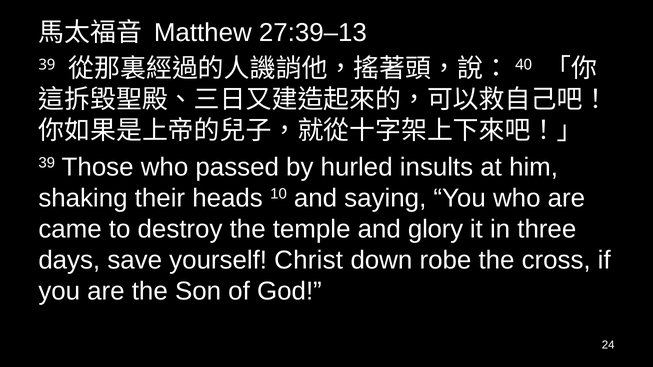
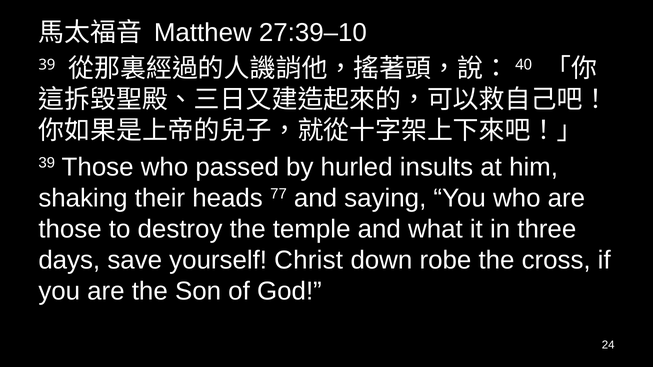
27:39–13: 27:39–13 -> 27:39–10
10: 10 -> 77
came at (70, 229): came -> those
glory: glory -> what
